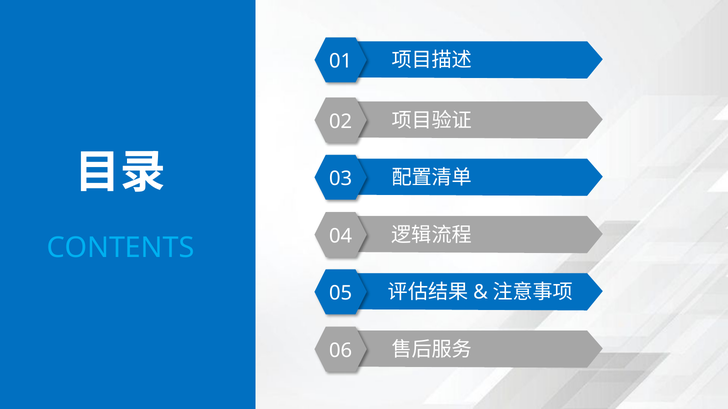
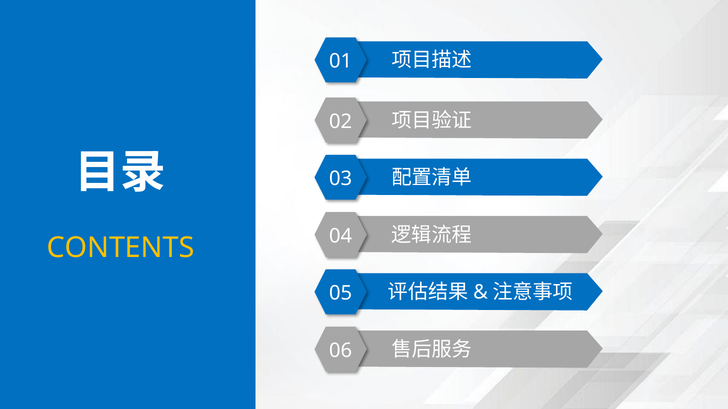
CONTENTS colour: light blue -> yellow
